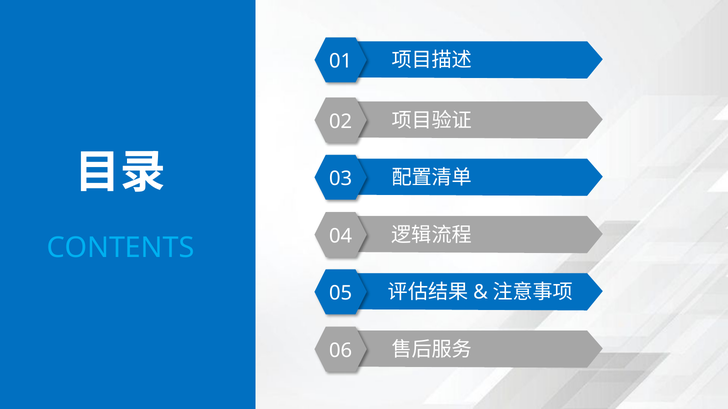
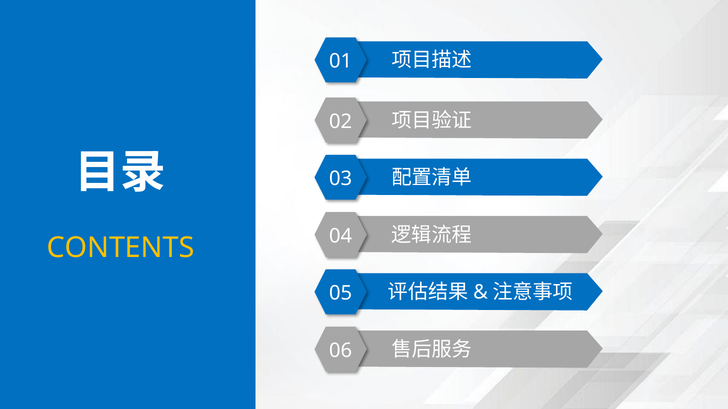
CONTENTS colour: light blue -> yellow
